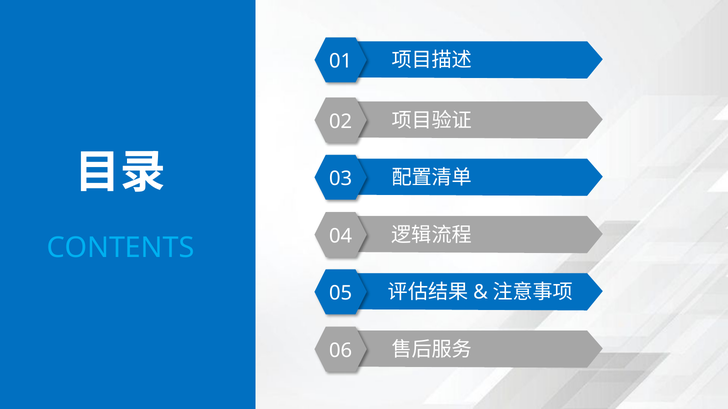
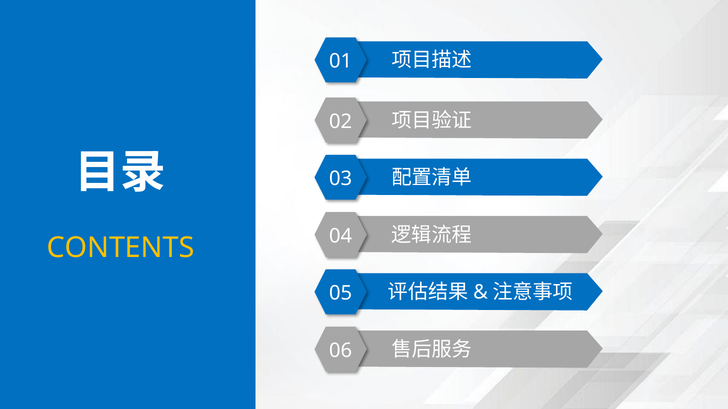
CONTENTS colour: light blue -> yellow
